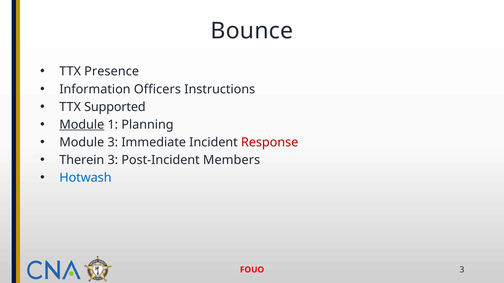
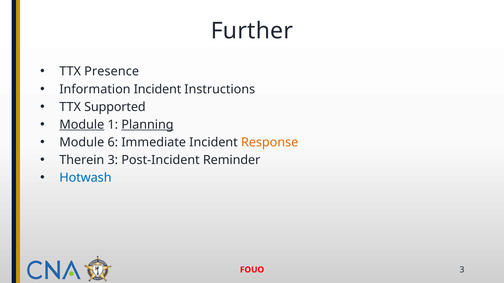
Bounce: Bounce -> Further
Information Officers: Officers -> Incident
Planning underline: none -> present
Module 3: 3 -> 6
Response colour: red -> orange
Members: Members -> Reminder
